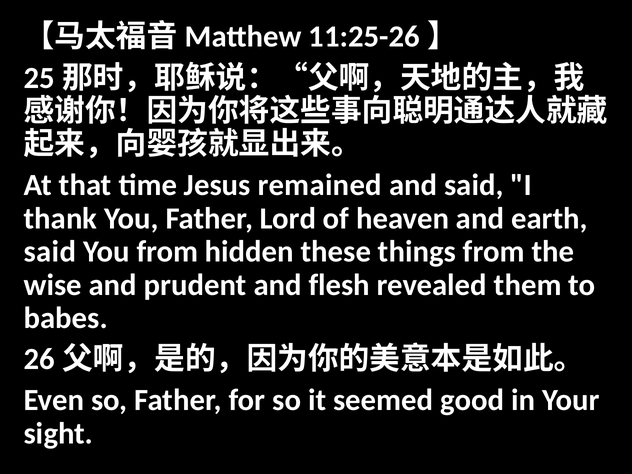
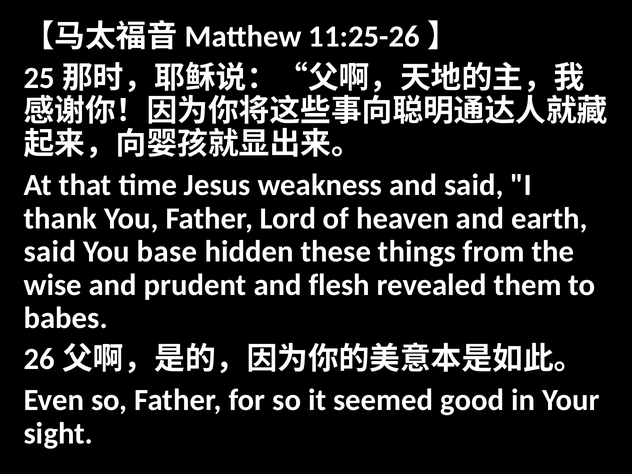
remained: remained -> weakness
You from: from -> base
